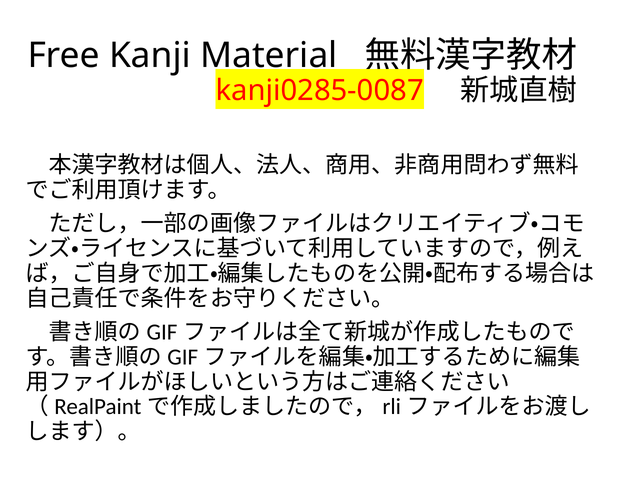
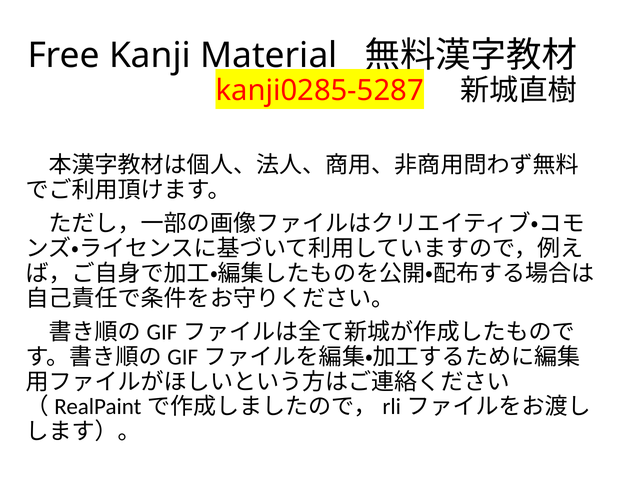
kanji0285-0087: kanji0285-0087 -> kanji0285-5287
